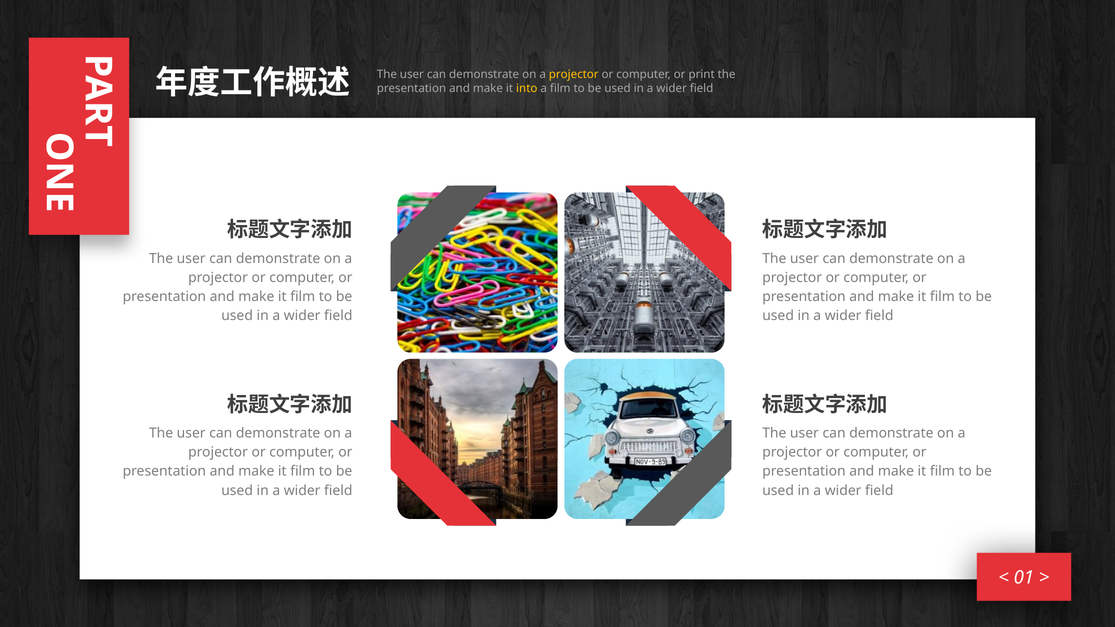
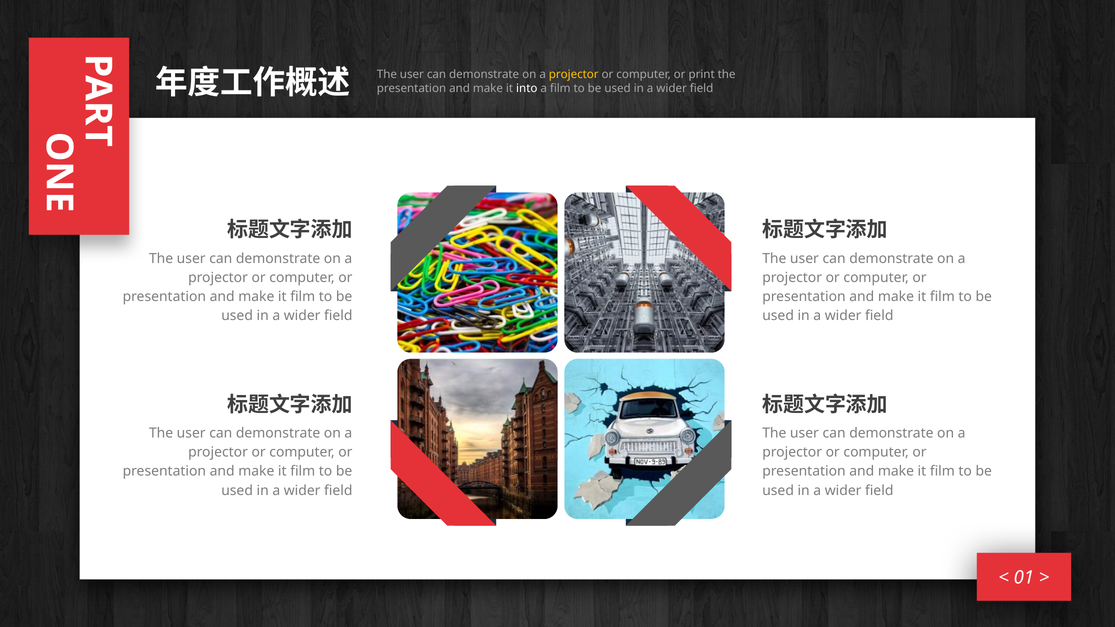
into colour: yellow -> white
